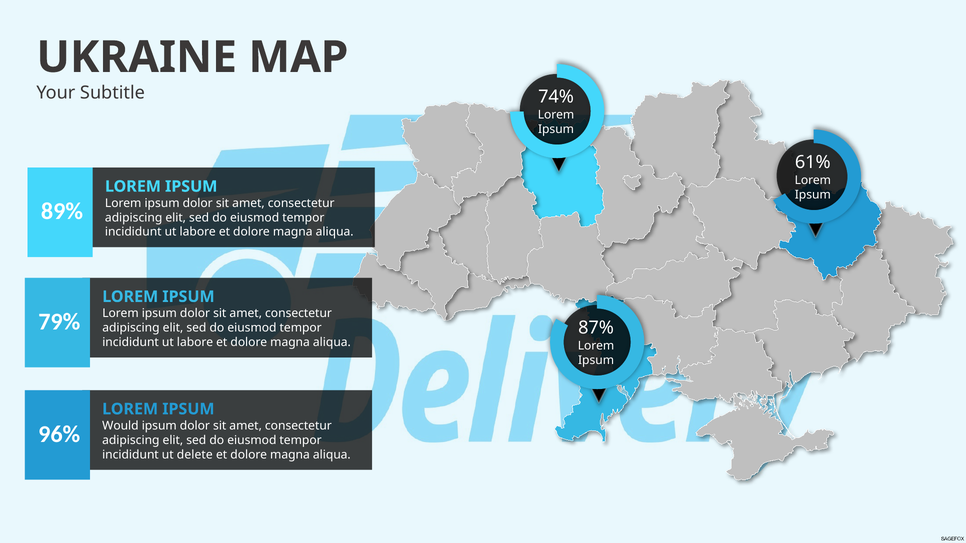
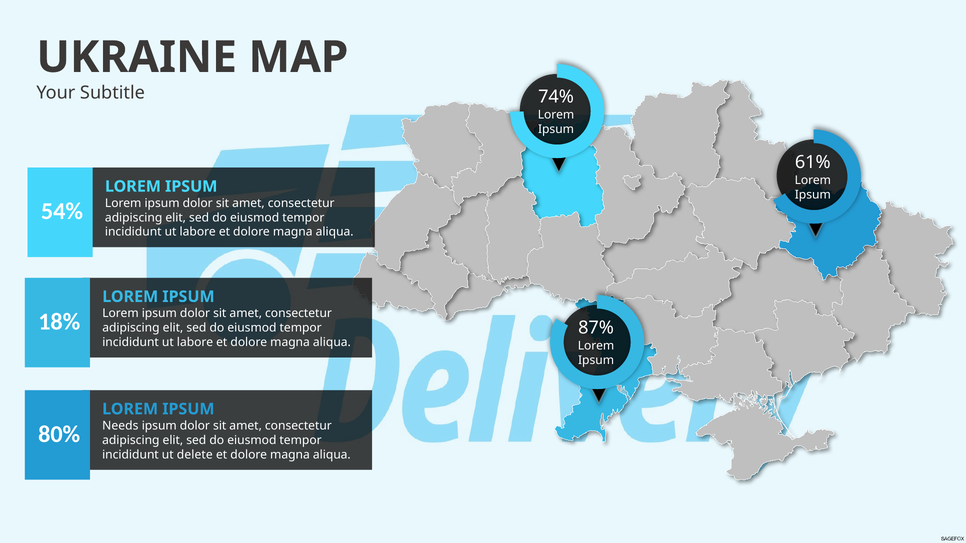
89%: 89% -> 54%
79%: 79% -> 18%
Would: Would -> Needs
96%: 96% -> 80%
